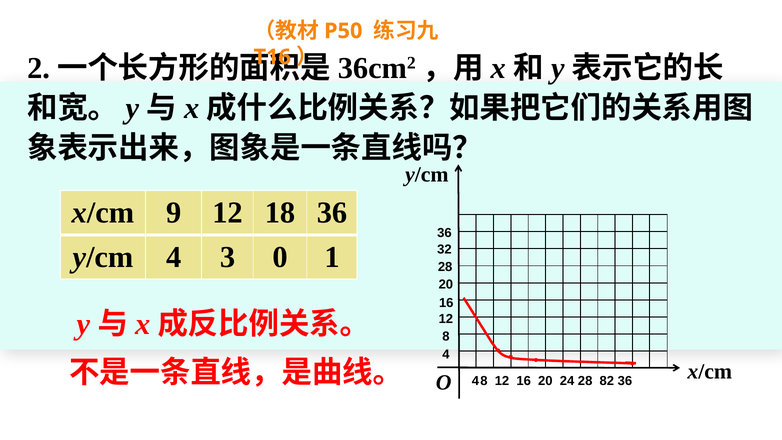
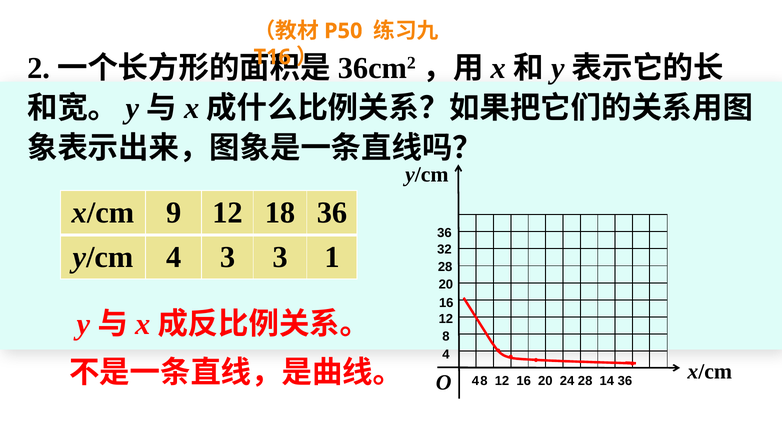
3 0: 0 -> 3
82: 82 -> 14
